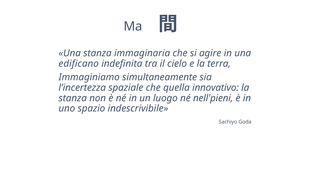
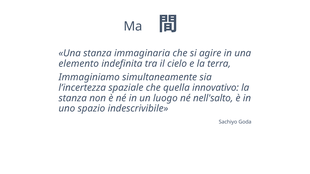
edificano: edificano -> elemento
nell'pieni: nell'pieni -> nell'salto
